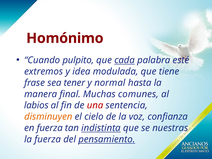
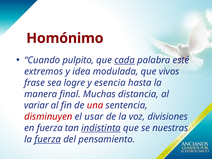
tiene: tiene -> vivos
tener: tener -> logre
normal: normal -> esencia
comunes: comunes -> distancia
labios: labios -> variar
disminuyen colour: orange -> red
cielo: cielo -> usar
confianza: confianza -> divisiones
fuerza at (48, 139) underline: none -> present
pensamiento underline: present -> none
